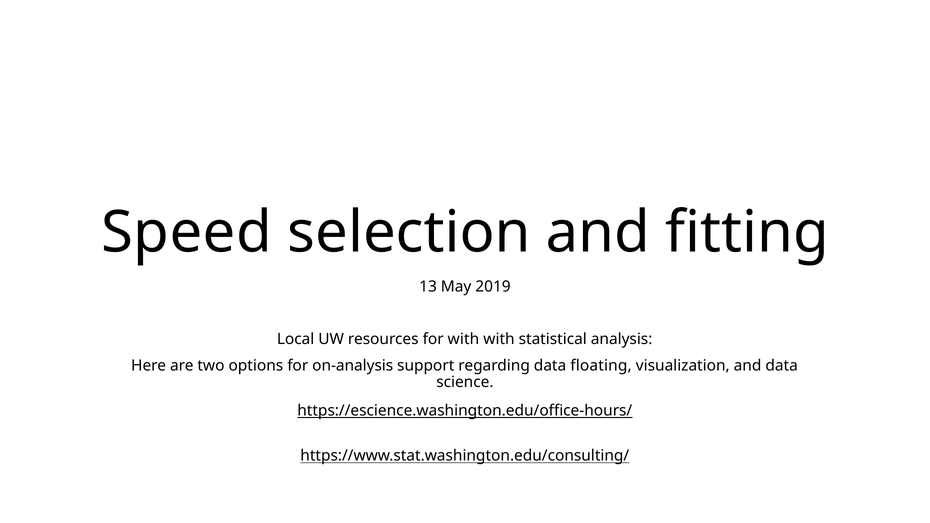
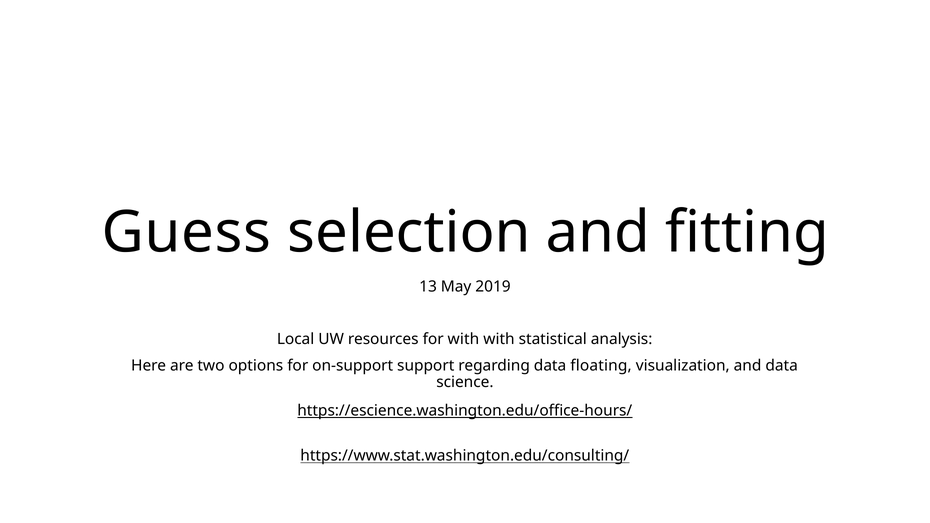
Speed: Speed -> Guess
on-analysis: on-analysis -> on-support
